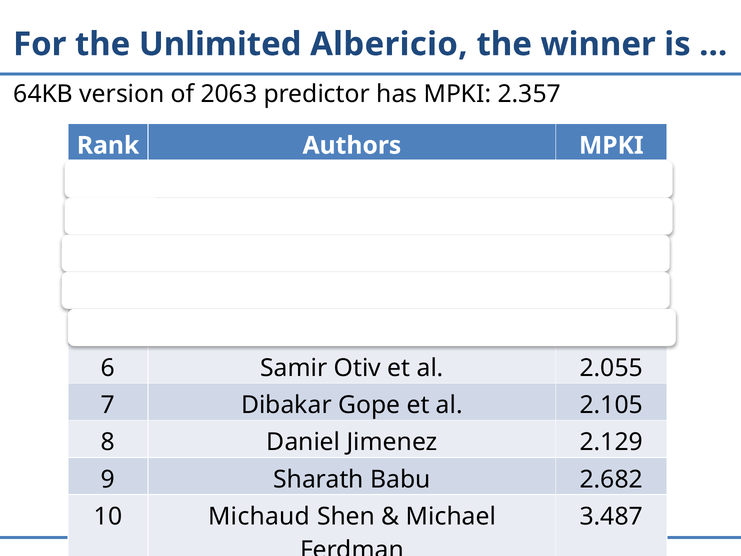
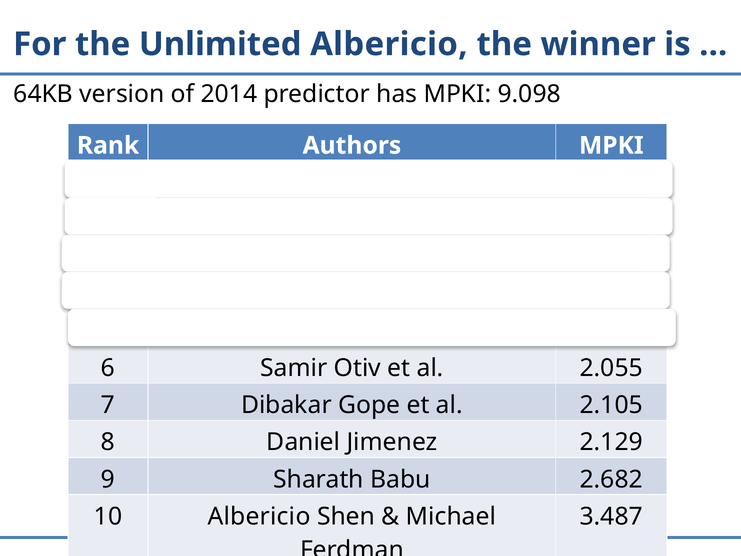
2063: 2063 -> 2014
2.357: 2.357 -> 9.098
10 Michaud: Michaud -> Albericio
